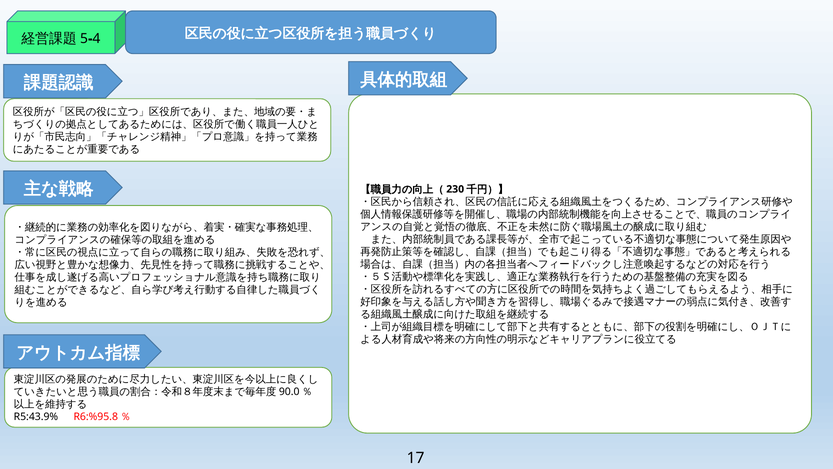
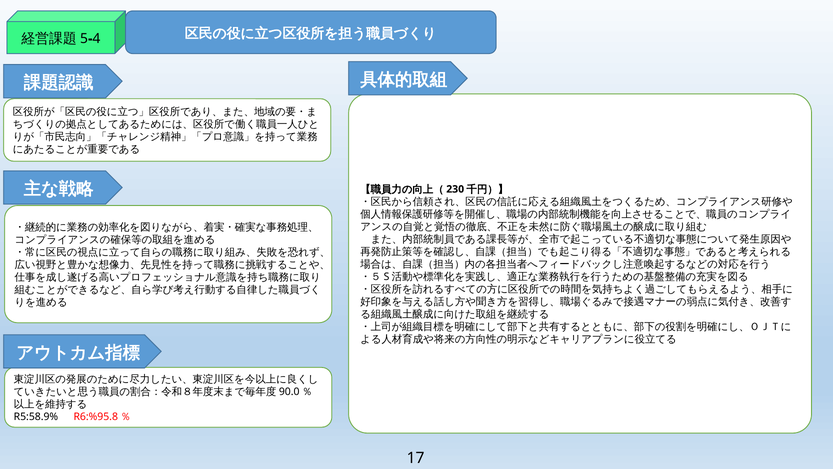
R5:43.9%: R5:43.9% -> R5:58.9%
